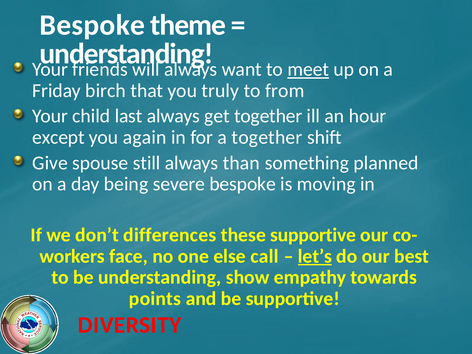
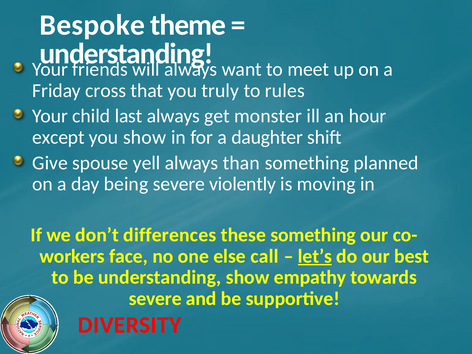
meet underline: present -> none
birch: birch -> cross
from: from -> rules
get together: together -> monster
you again: again -> show
a together: together -> daughter
still: still -> yell
severe bespoke: bespoke -> violently
these supportive: supportive -> something
points at (155, 299): points -> severe
